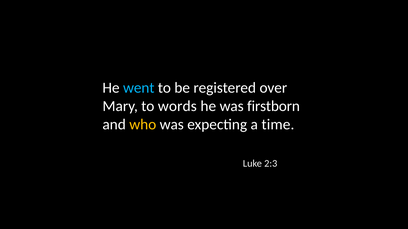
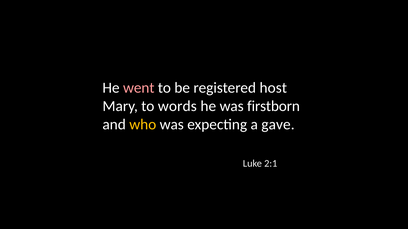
went colour: light blue -> pink
over: over -> host
time: time -> gave
2:3: 2:3 -> 2:1
